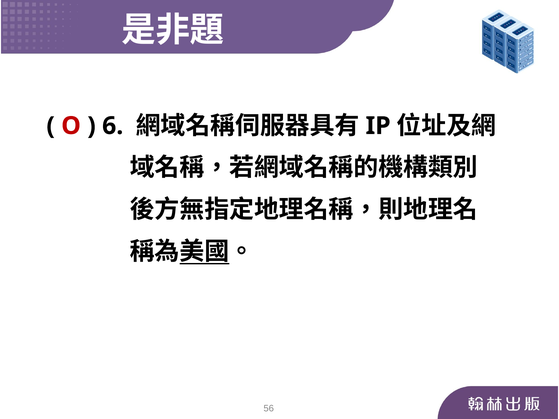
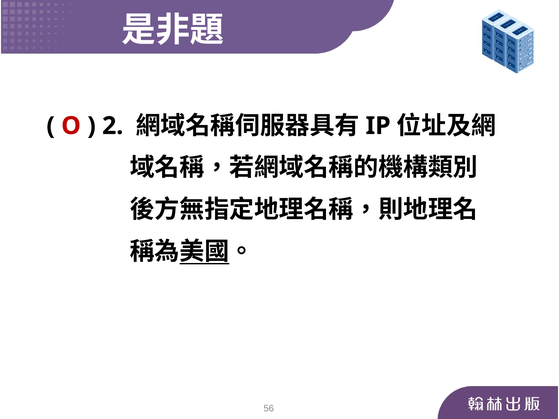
6: 6 -> 2
